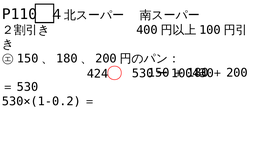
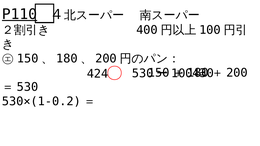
P110 underline: none -> present
